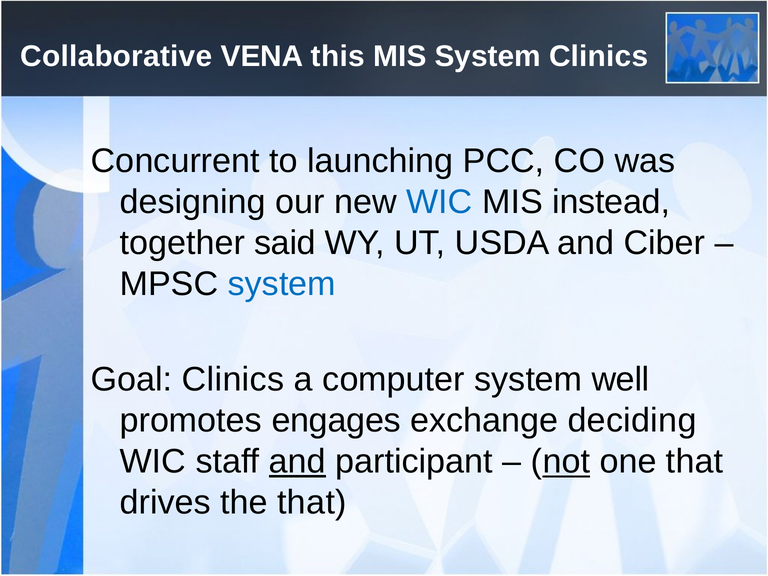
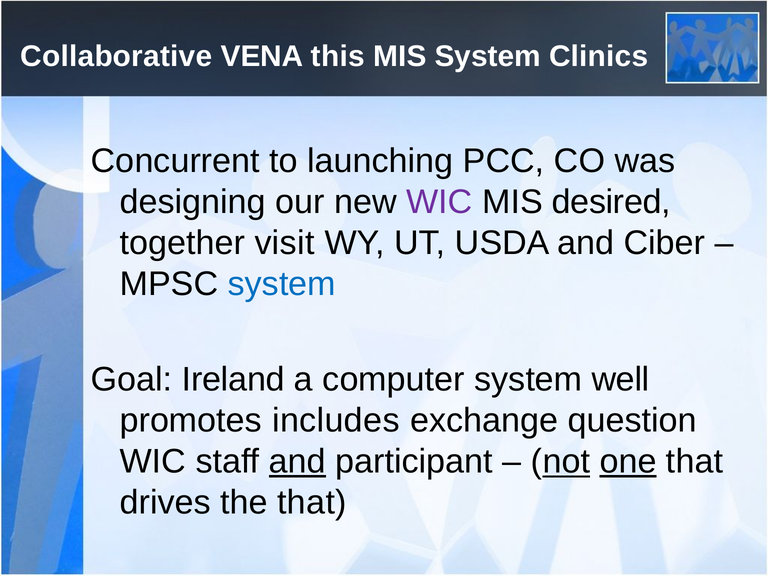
WIC at (439, 202) colour: blue -> purple
instead: instead -> desired
said: said -> visit
Goal Clinics: Clinics -> Ireland
engages: engages -> includes
deciding: deciding -> question
one underline: none -> present
